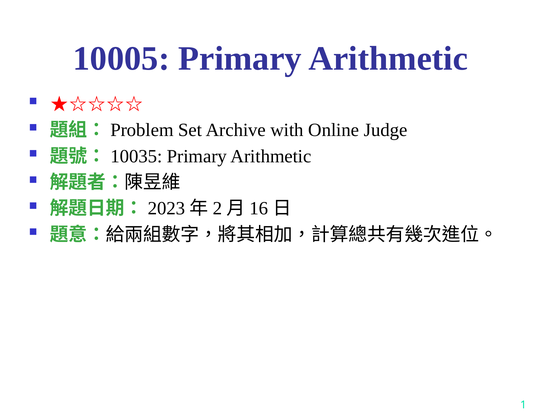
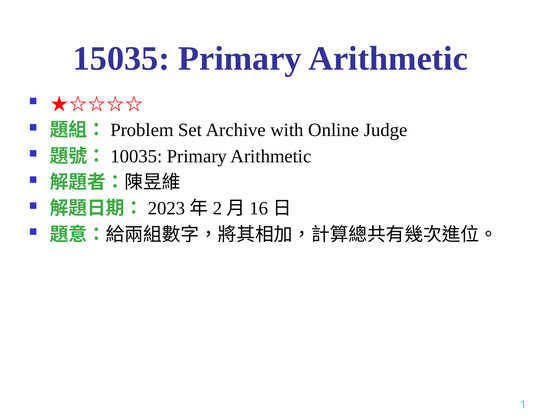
10005: 10005 -> 15035
